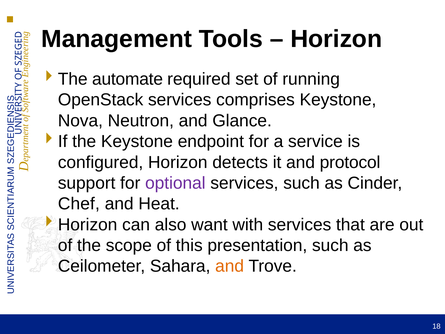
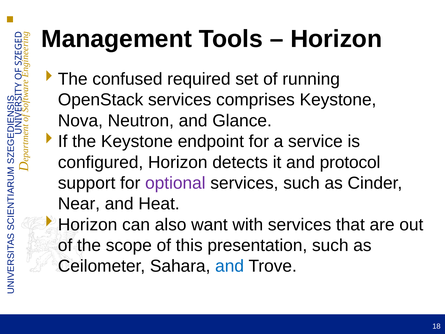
automate: automate -> confused
Chef: Chef -> Near
and at (230, 266) colour: orange -> blue
